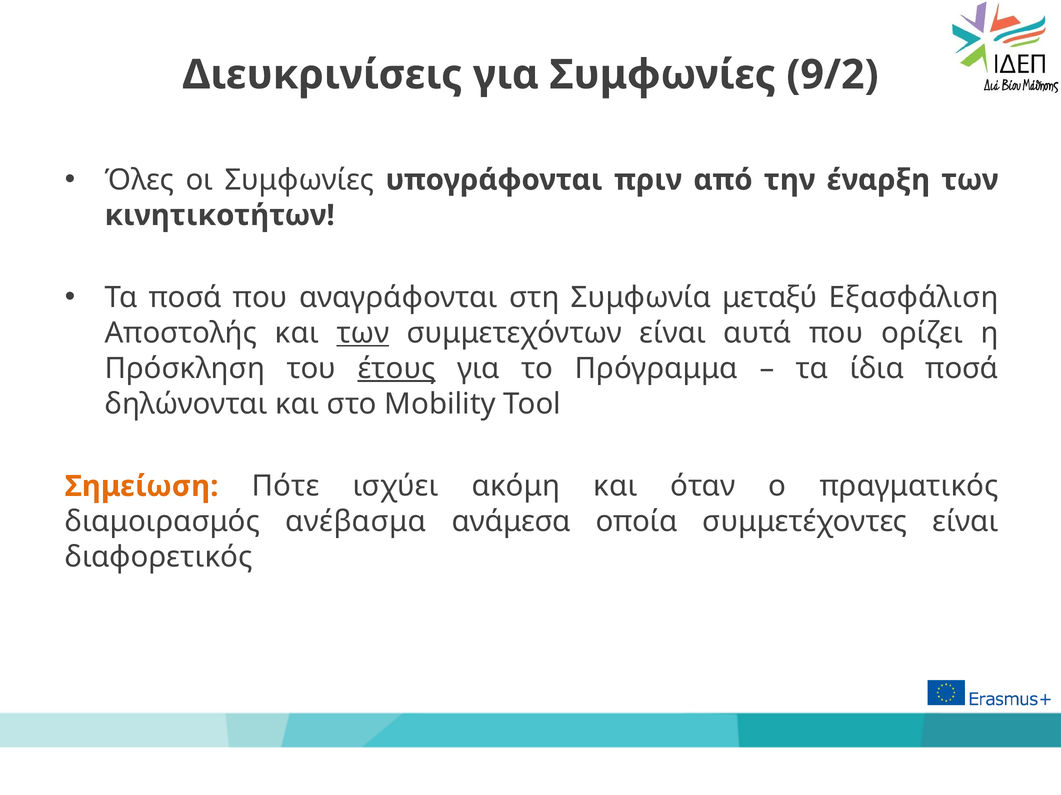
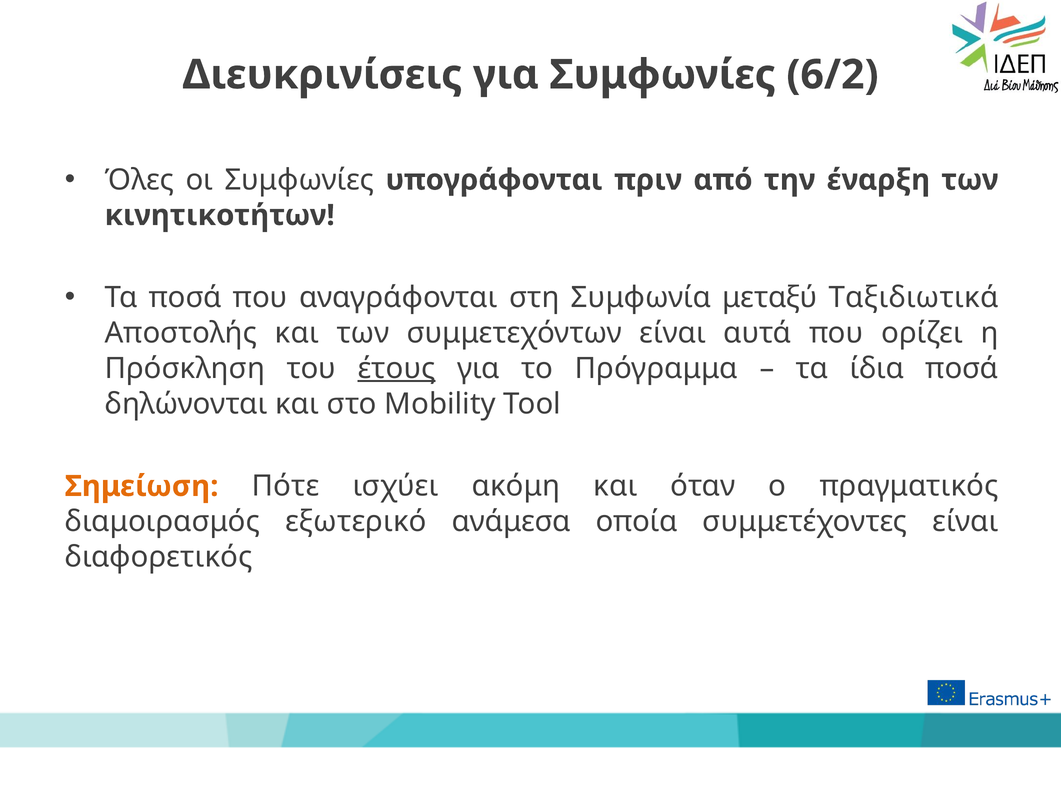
9/2: 9/2 -> 6/2
Εξασφάλιση: Εξασφάλιση -> Ταξιδιωτικά
των at (363, 333) underline: present -> none
ανέβασμα: ανέβασμα -> εξωτερικό
